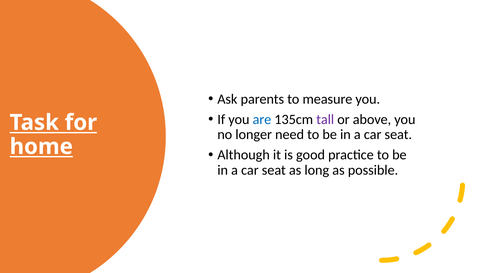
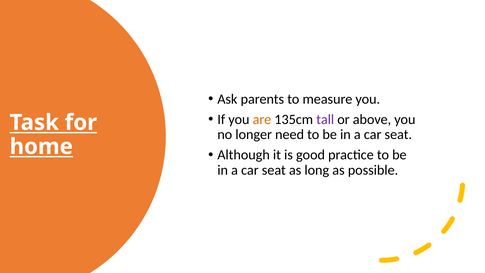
are colour: blue -> orange
